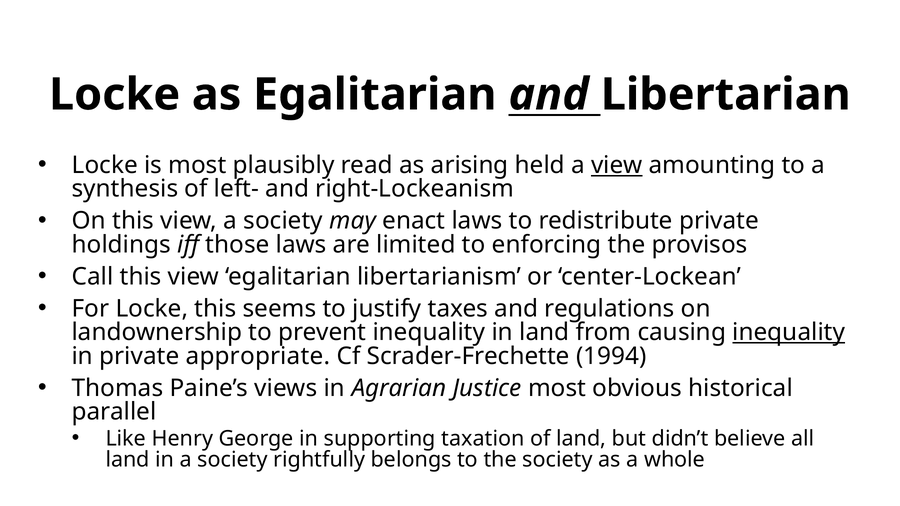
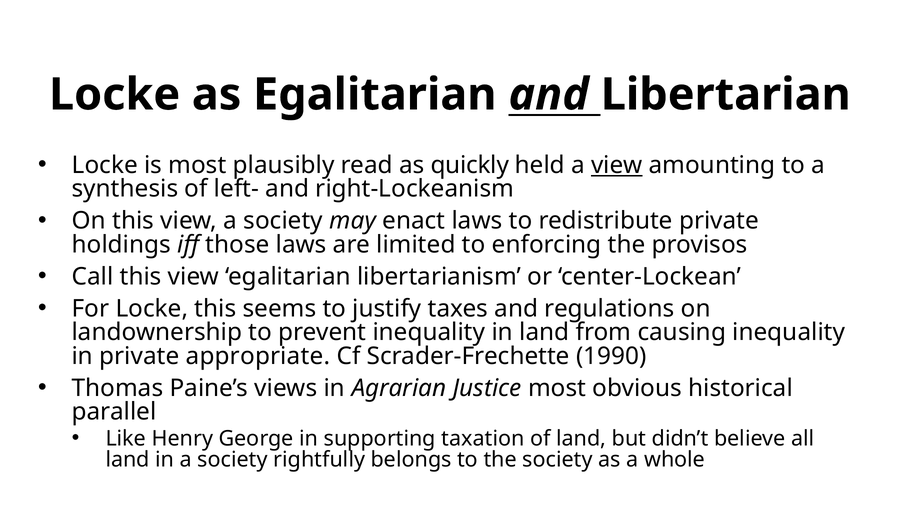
arising: arising -> quickly
inequality at (789, 333) underline: present -> none
1994: 1994 -> 1990
